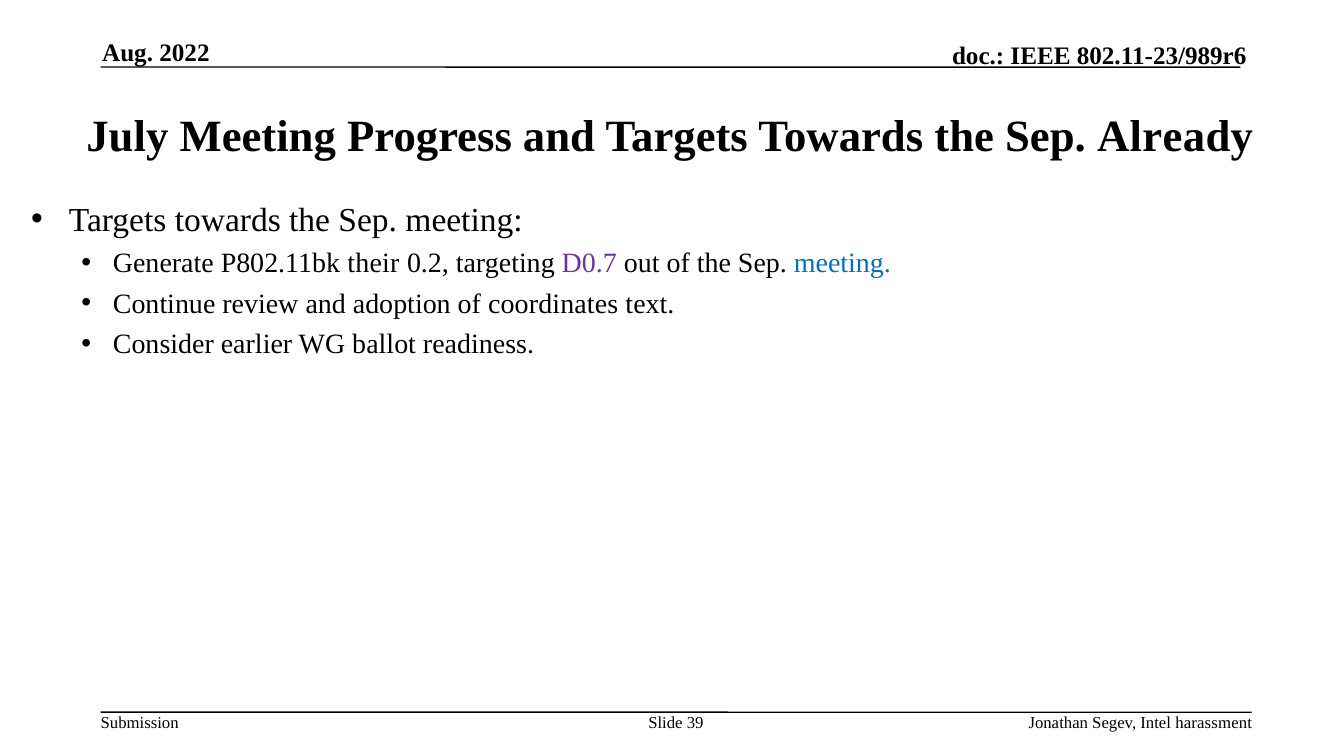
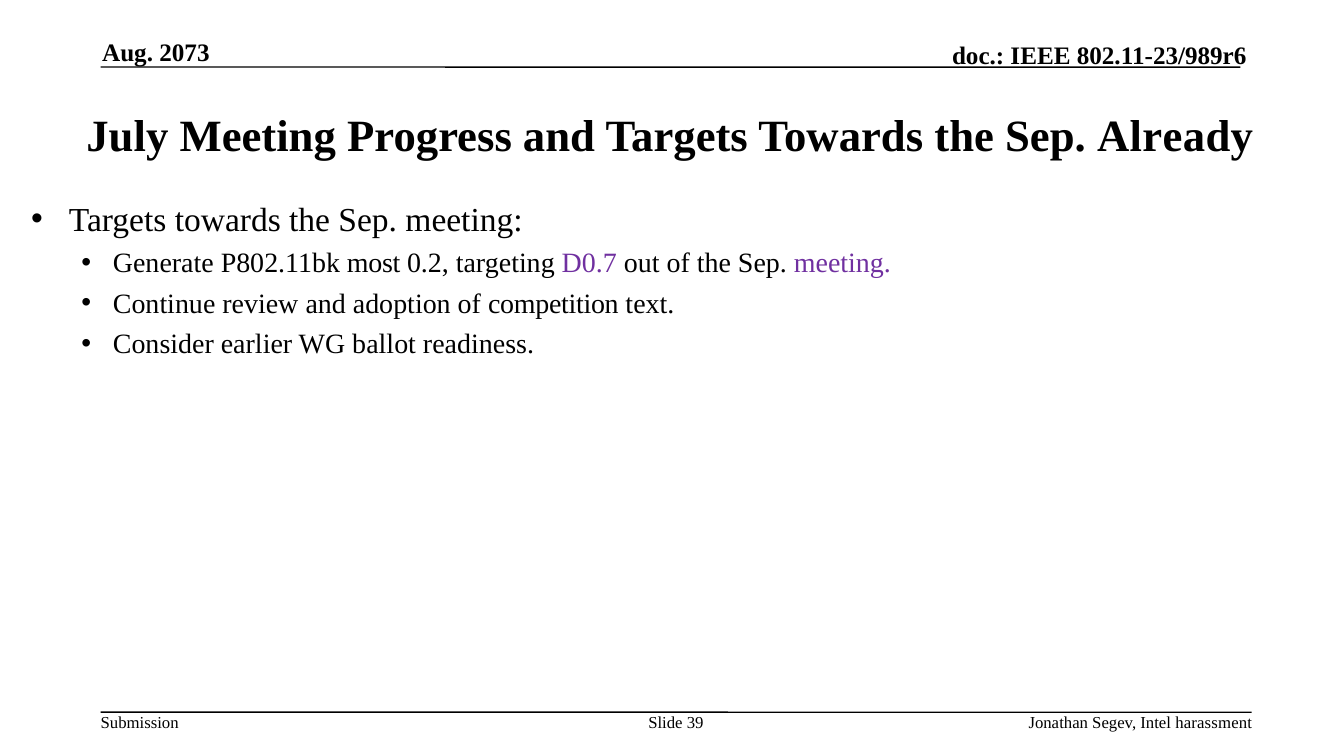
2022: 2022 -> 2073
their: their -> most
meeting at (842, 264) colour: blue -> purple
coordinates: coordinates -> competition
